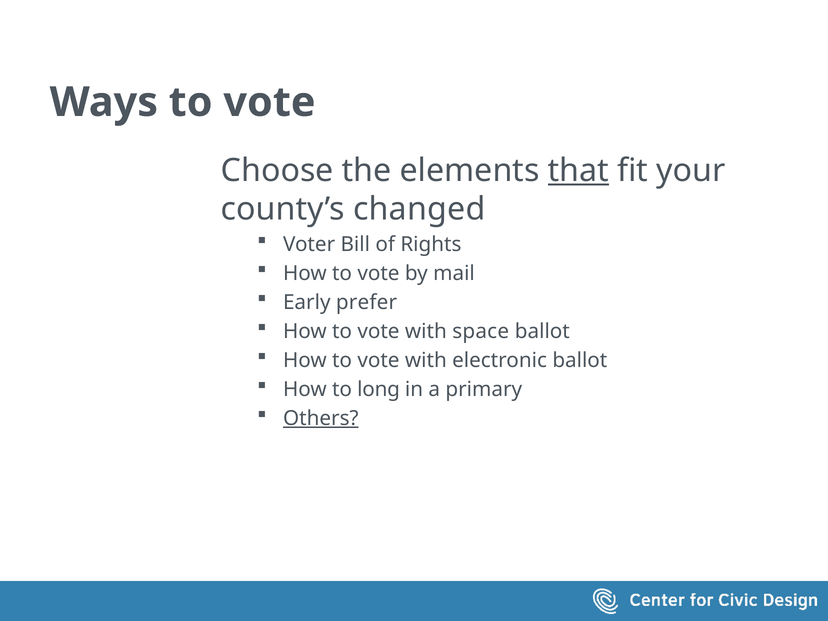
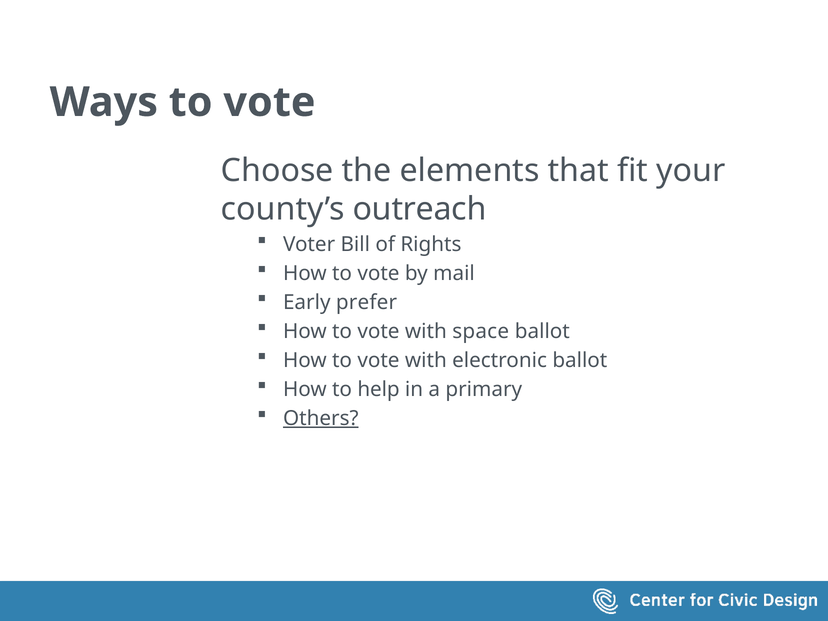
that underline: present -> none
changed: changed -> outreach
long: long -> help
